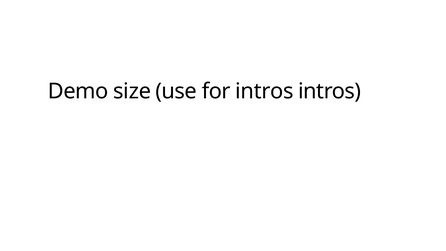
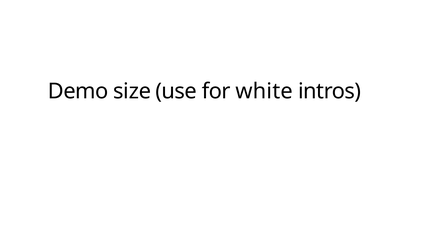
for intros: intros -> white
